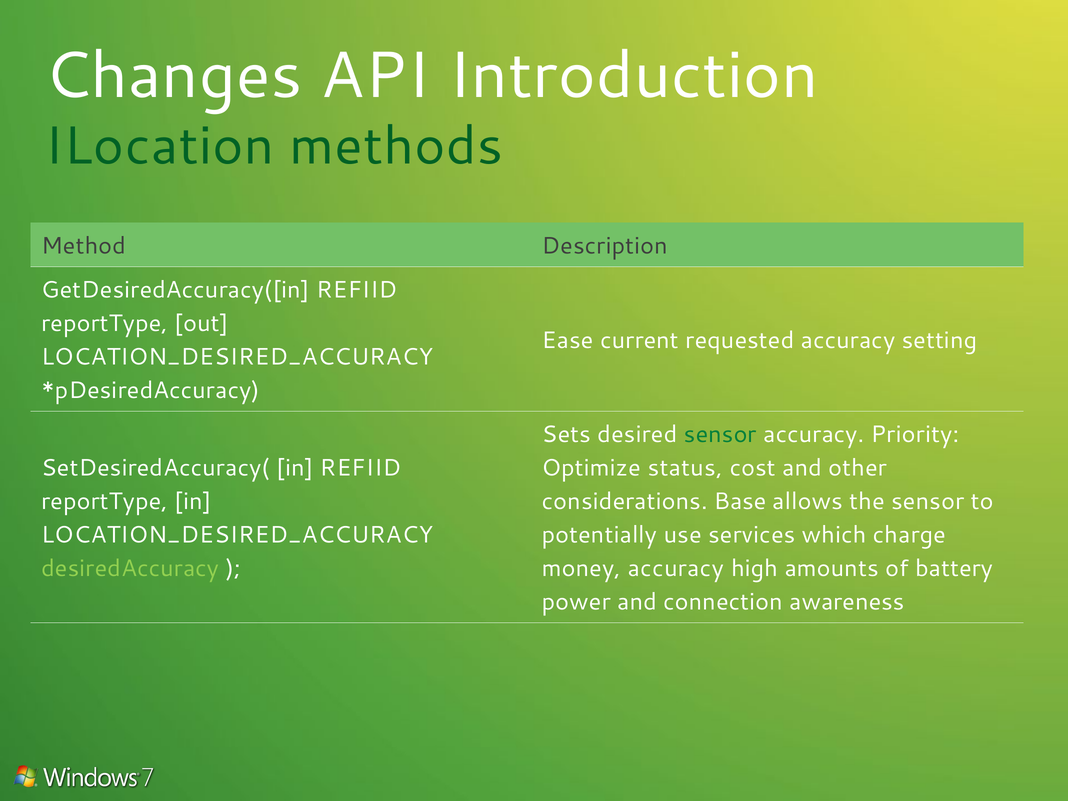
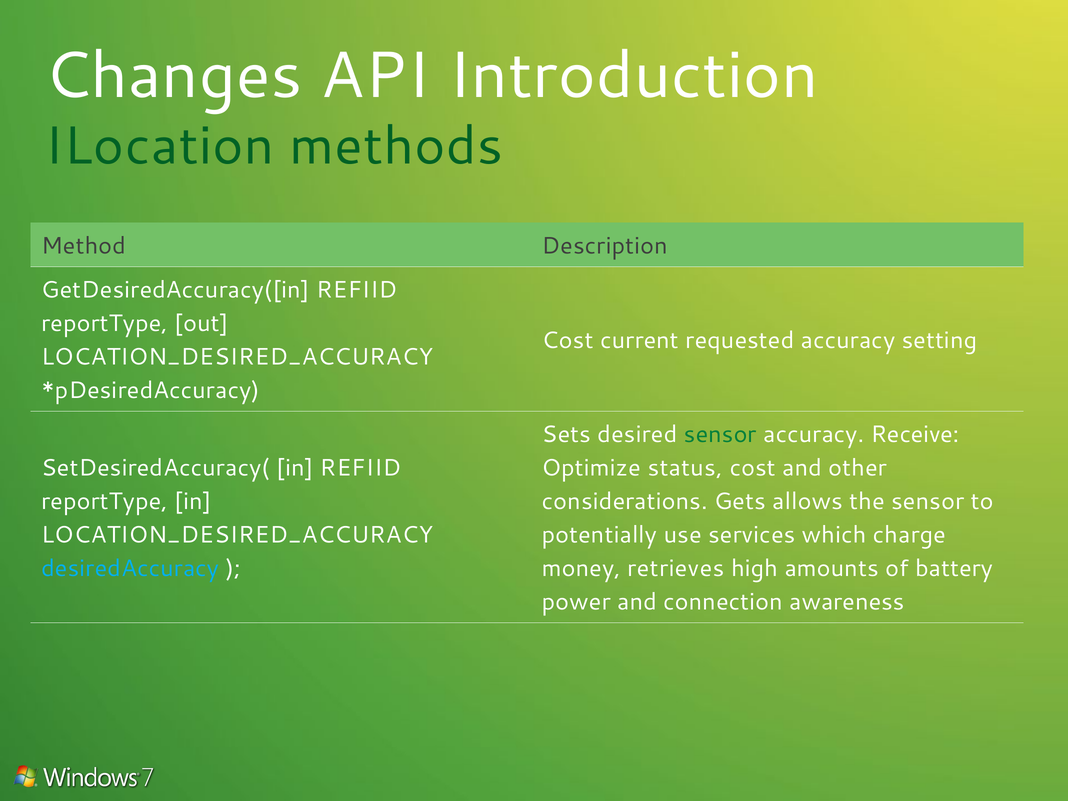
Ease at (568, 340): Ease -> Cost
Priority: Priority -> Receive
Base: Base -> Gets
desiredAccuracy colour: light green -> light blue
money accuracy: accuracy -> retrieves
